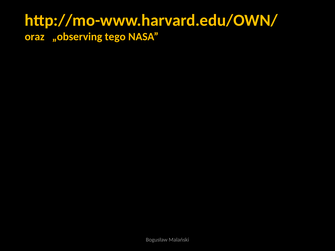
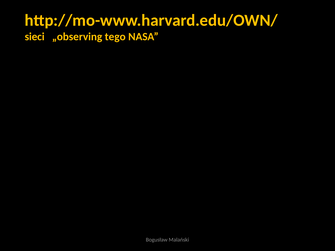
oraz: oraz -> sieci
